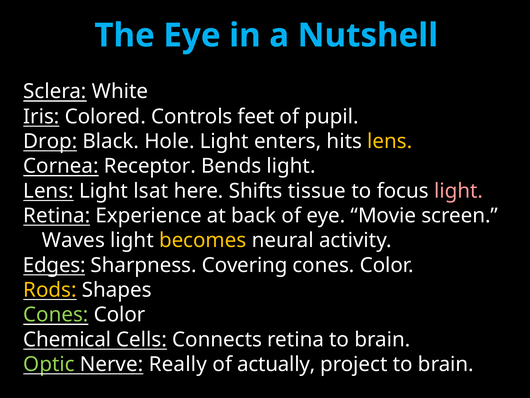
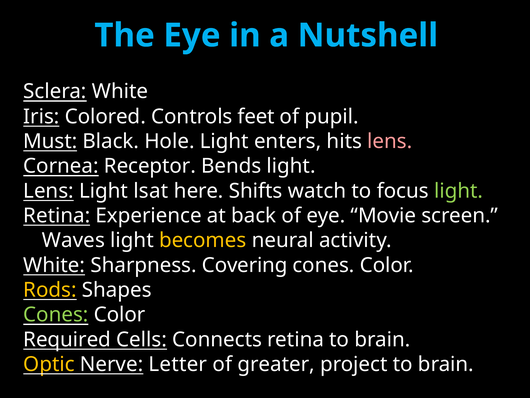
Drop: Drop -> Must
lens at (390, 141) colour: yellow -> pink
tissue: tissue -> watch
light at (459, 191) colour: pink -> light green
Edges at (54, 265): Edges -> White
Chemical: Chemical -> Required
Optic colour: light green -> yellow
Really: Really -> Letter
actually: actually -> greater
